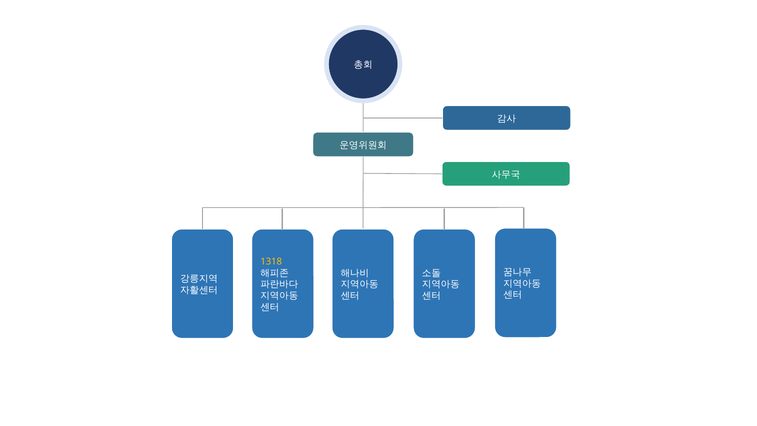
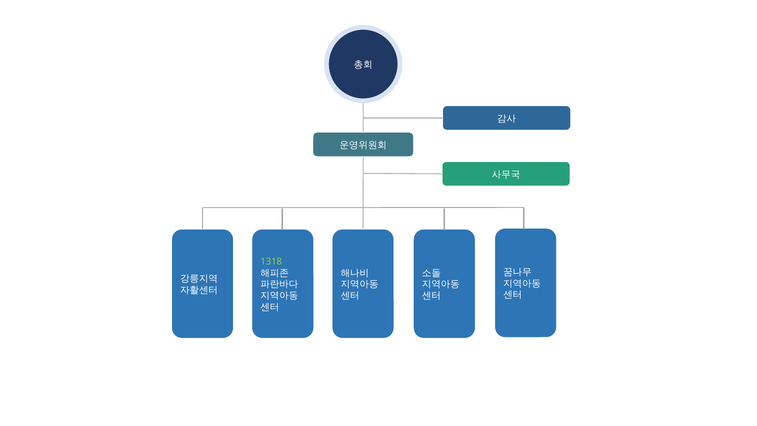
1318 colour: yellow -> light green
